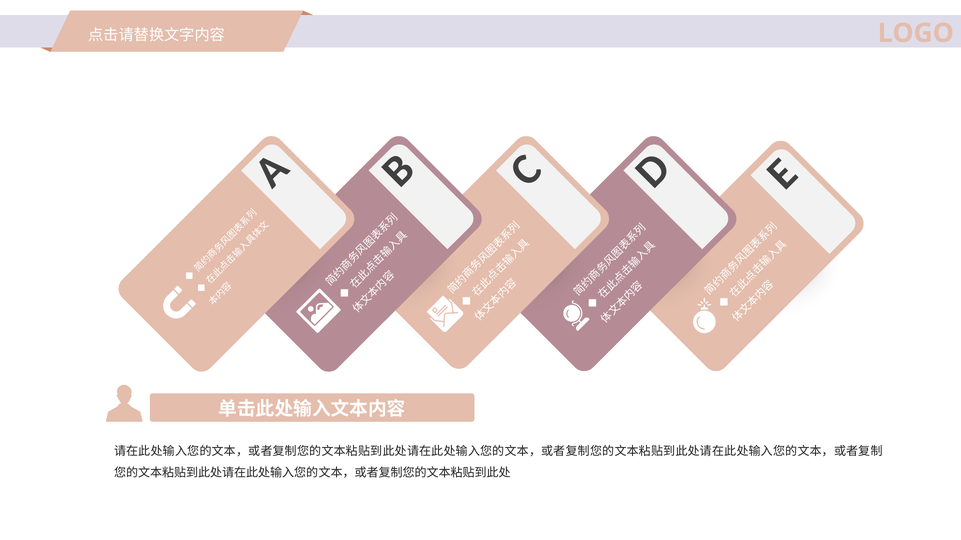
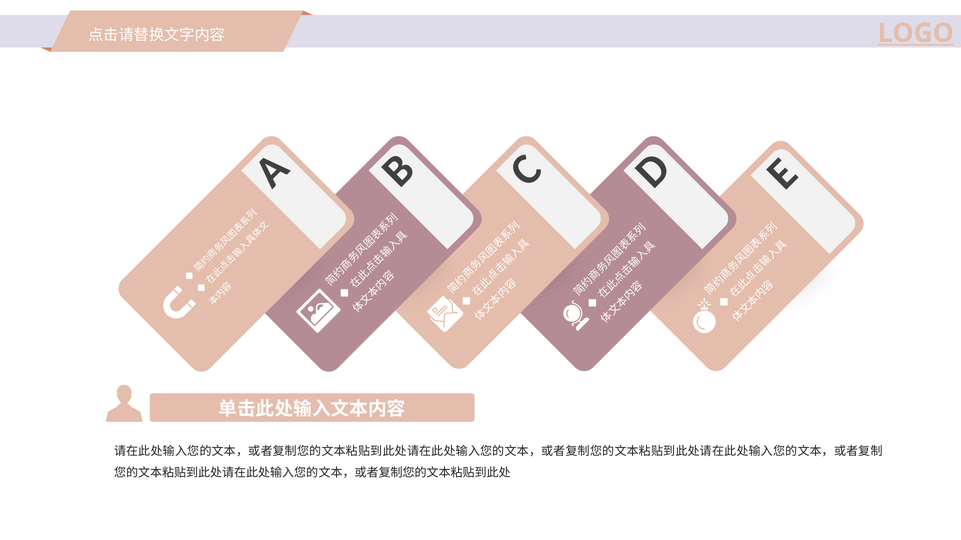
LOGO underline: none -> present
